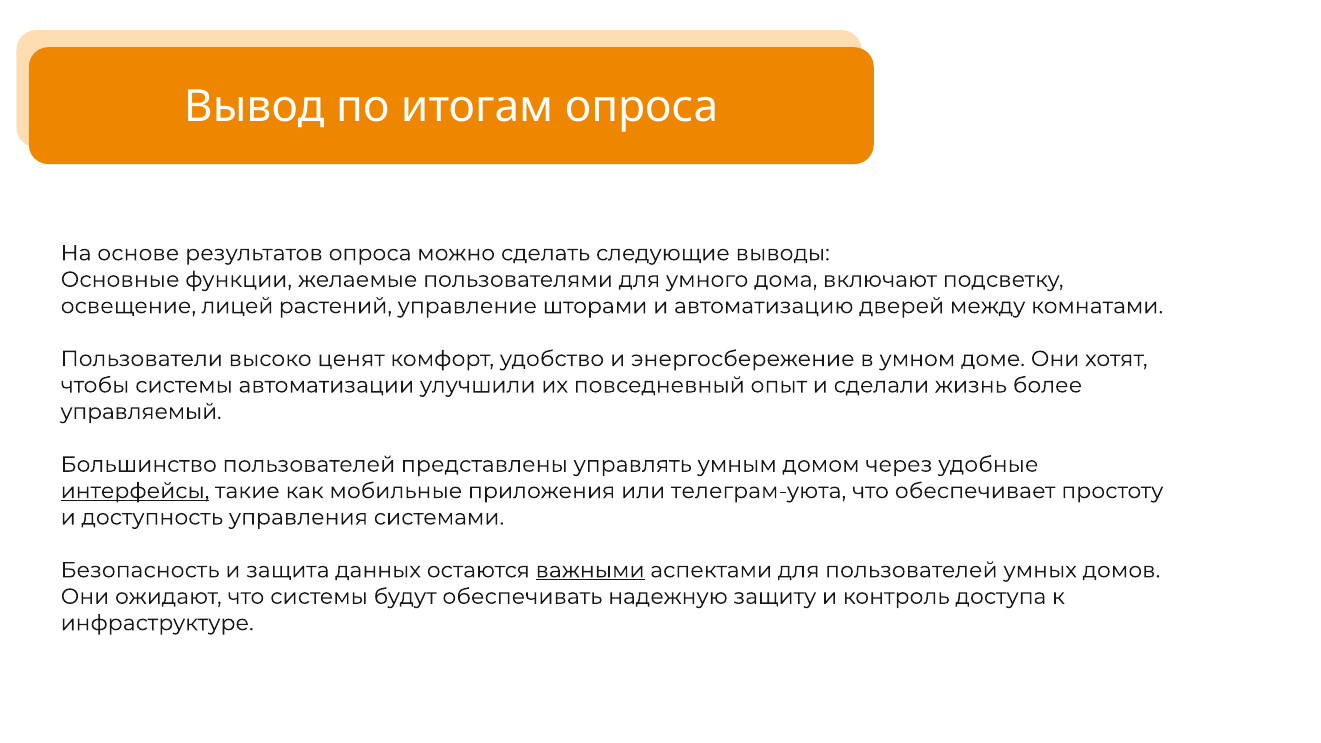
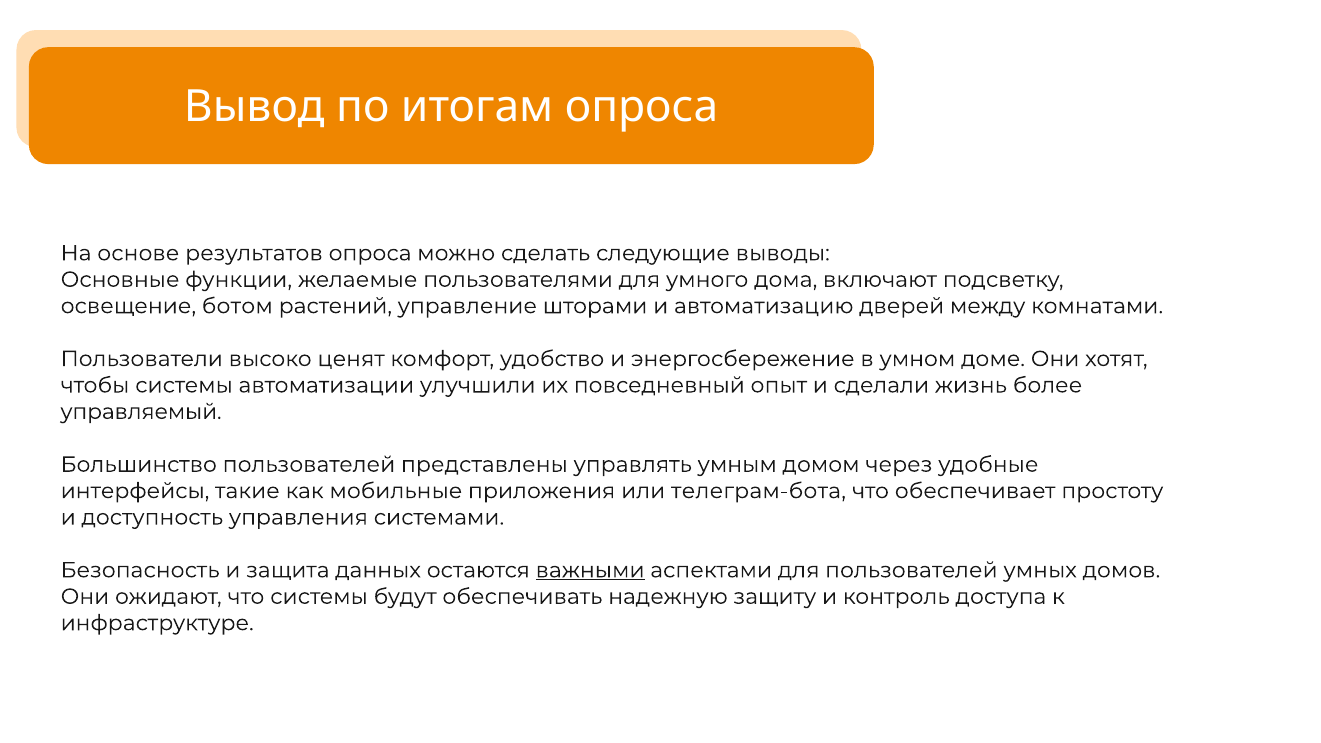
лицей: лицей -> ботом
интерфейсы underline: present -> none
телеграм-уюта: телеграм-уюта -> телеграм-бота
